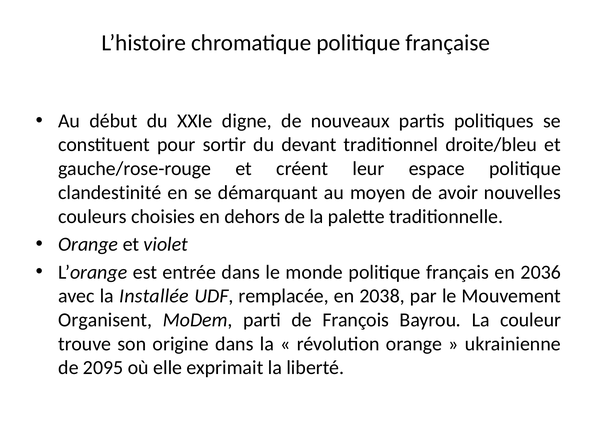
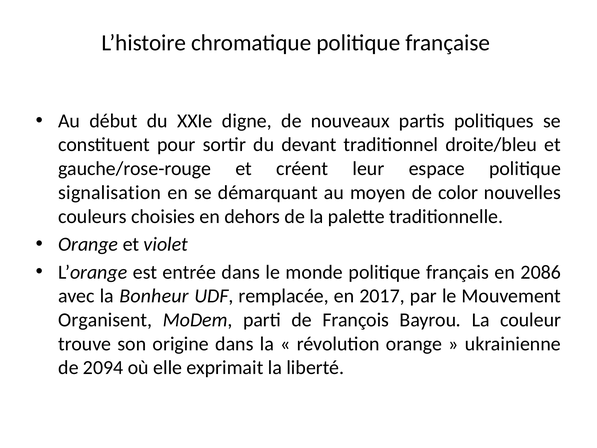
clandestinité: clandestinité -> signalisation
avoir: avoir -> color
2036: 2036 -> 2086
Installée: Installée -> Bonheur
2038: 2038 -> 2017
2095: 2095 -> 2094
